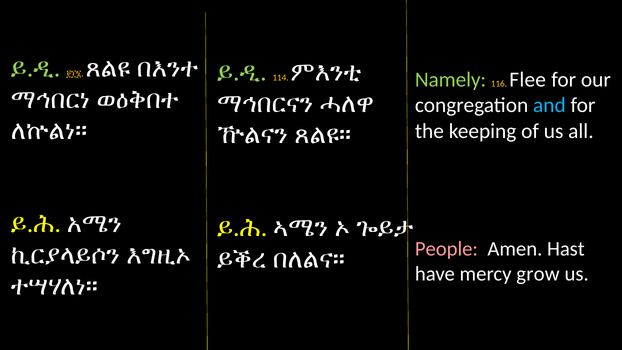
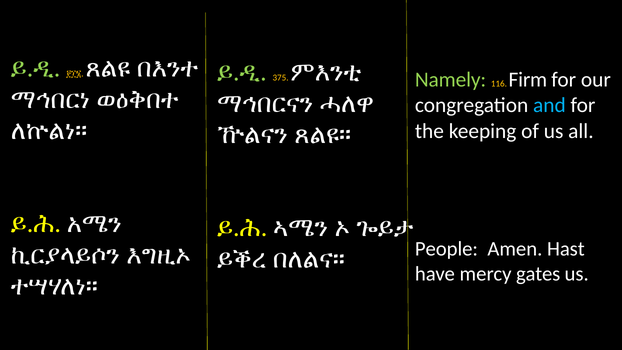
114: 114 -> 375
Flee: Flee -> Firm
People colour: pink -> white
grow: grow -> gates
